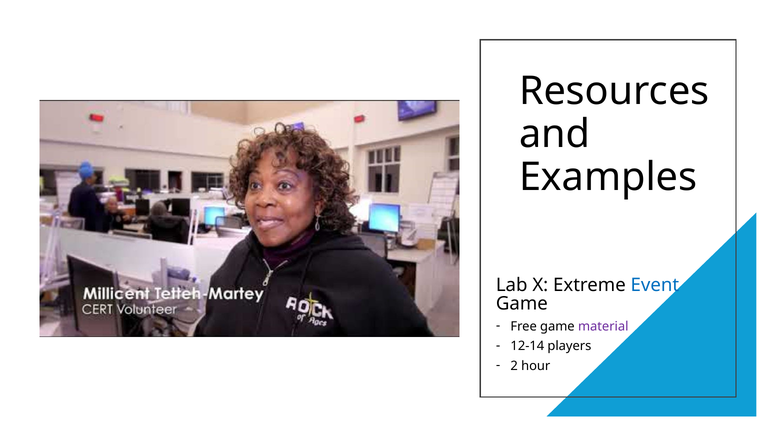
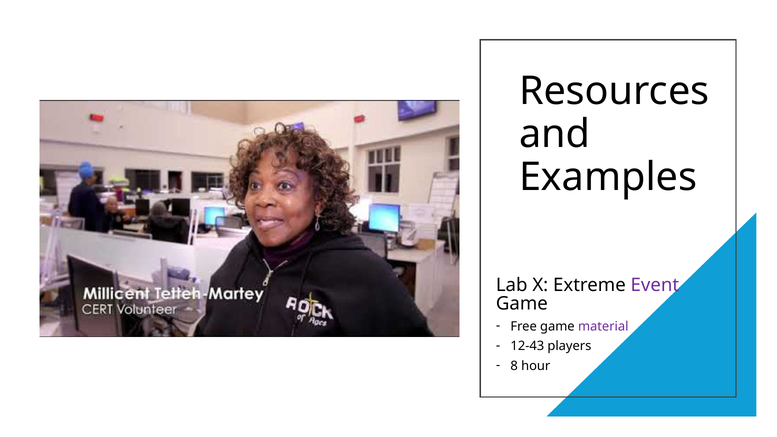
Event colour: blue -> purple
12-14: 12-14 -> 12-43
2: 2 -> 8
